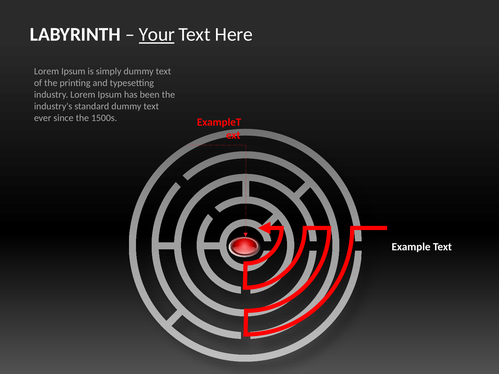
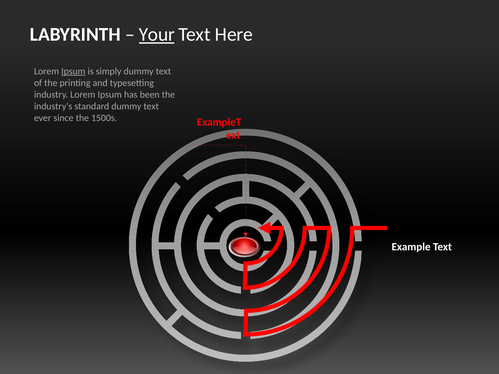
Ipsum at (73, 71) underline: none -> present
